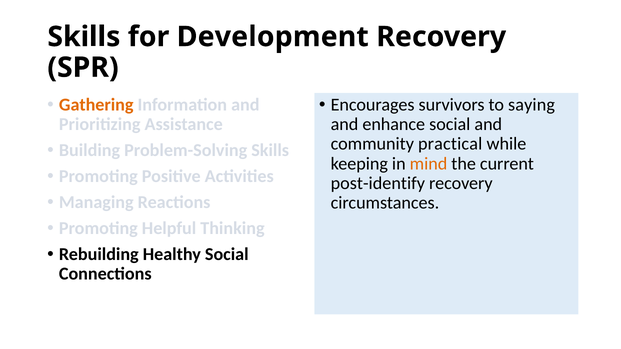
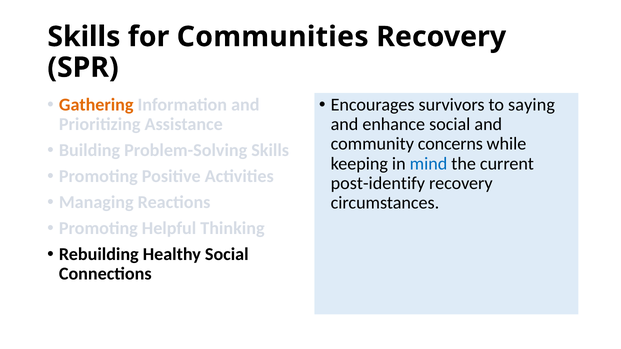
Development: Development -> Communities
practical: practical -> concerns
mind colour: orange -> blue
